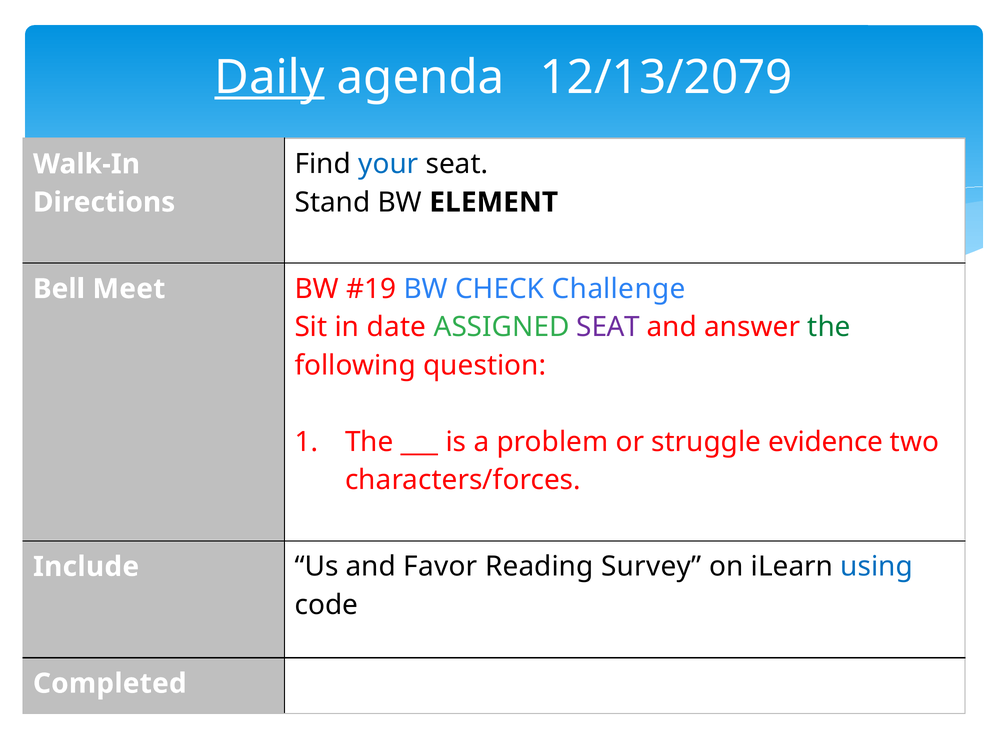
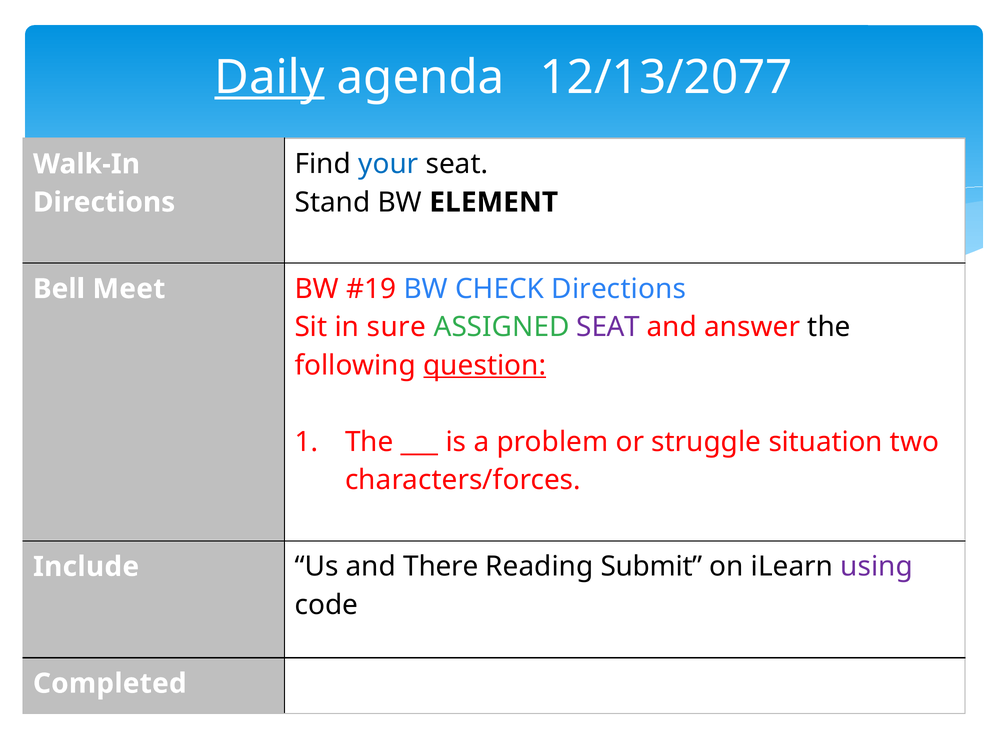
12/13/2079: 12/13/2079 -> 12/13/2077
CHECK Challenge: Challenge -> Directions
date: date -> sure
the at (829, 327) colour: green -> black
question underline: none -> present
evidence: evidence -> situation
Favor: Favor -> There
Survey: Survey -> Submit
using colour: blue -> purple
